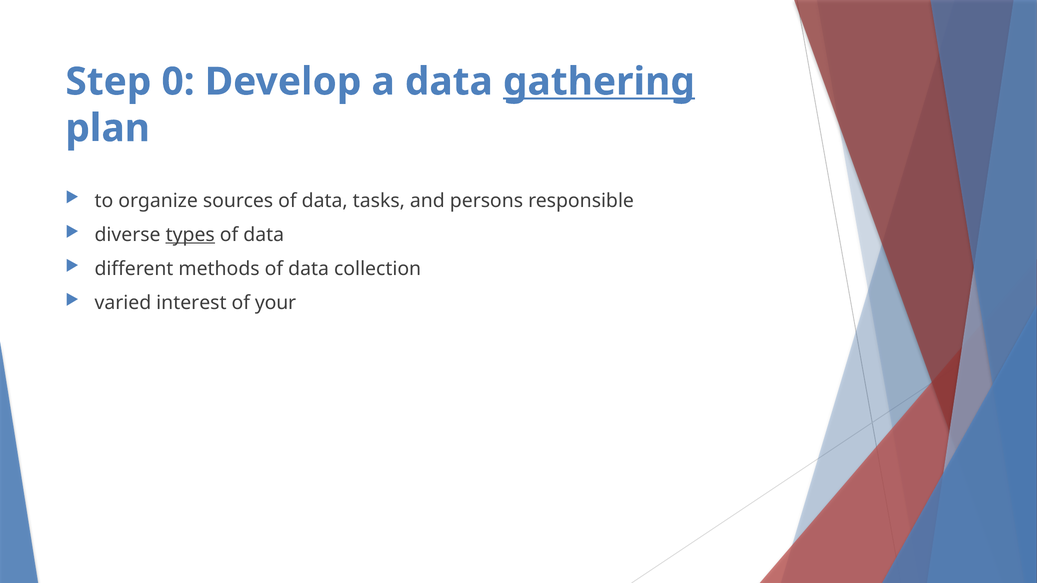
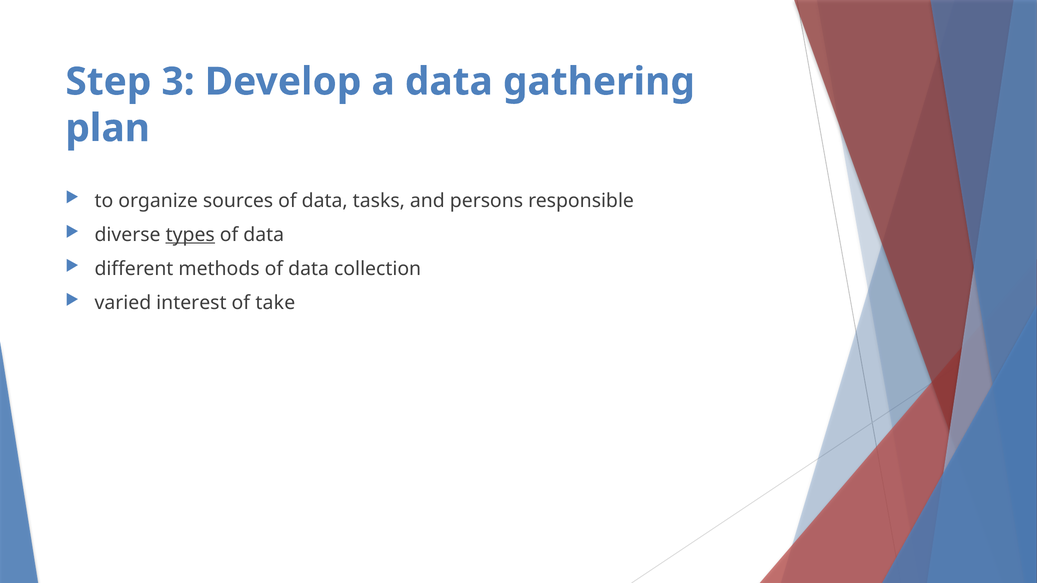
0: 0 -> 3
gathering underline: present -> none
your: your -> take
